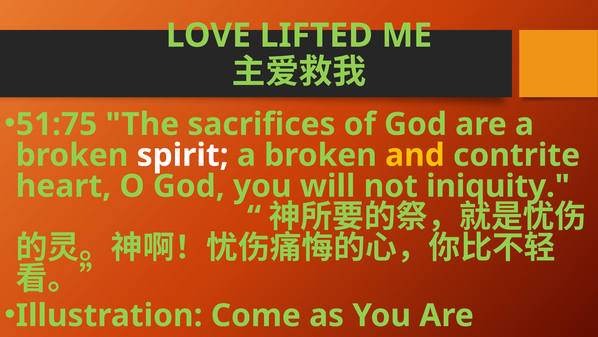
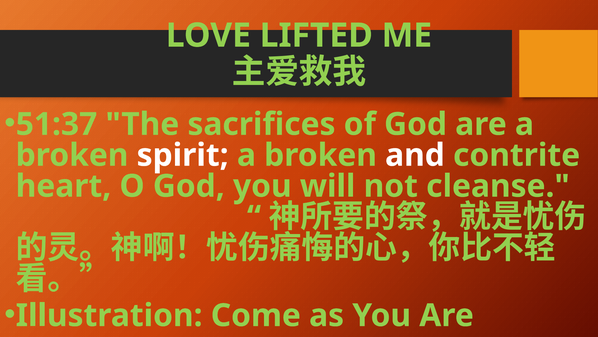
51:75: 51:75 -> 51:37
and colour: yellow -> white
iniquity: iniquity -> cleanse
